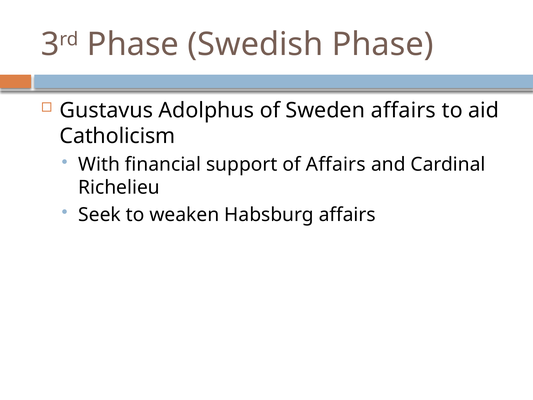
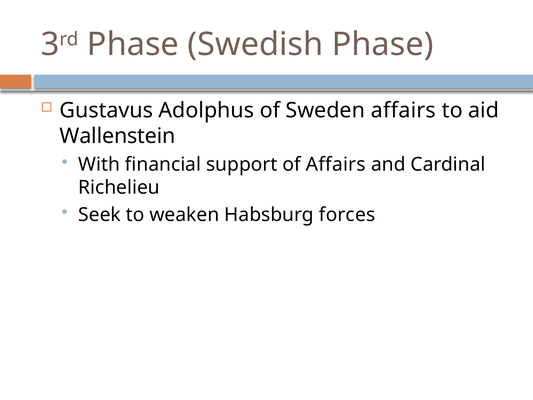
Catholicism: Catholicism -> Wallenstein
Habsburg affairs: affairs -> forces
